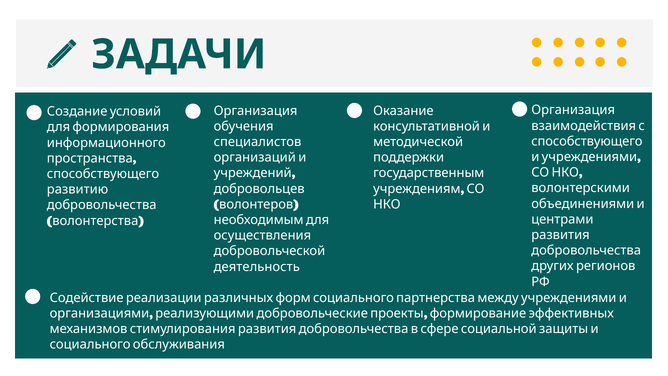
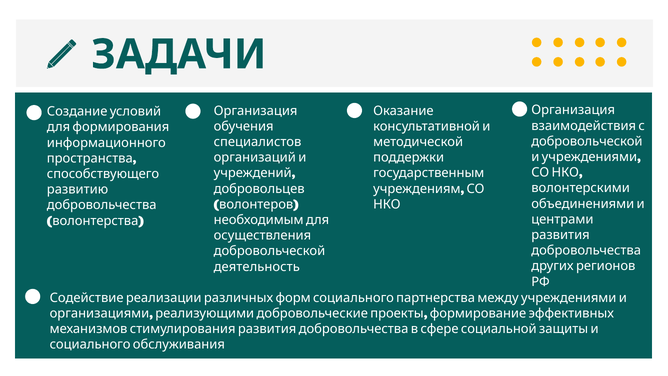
способствующего at (587, 141): способствующего -> добровольческой
